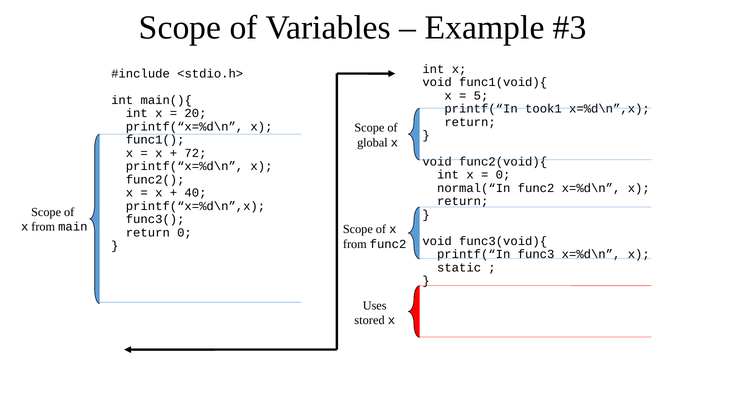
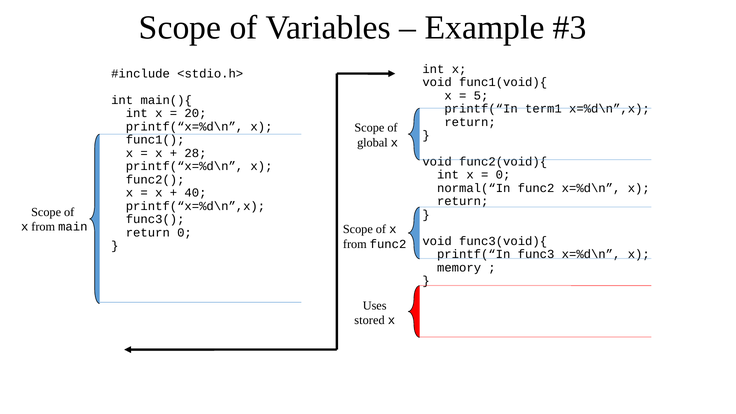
took1: took1 -> term1
72: 72 -> 28
static: static -> memory
